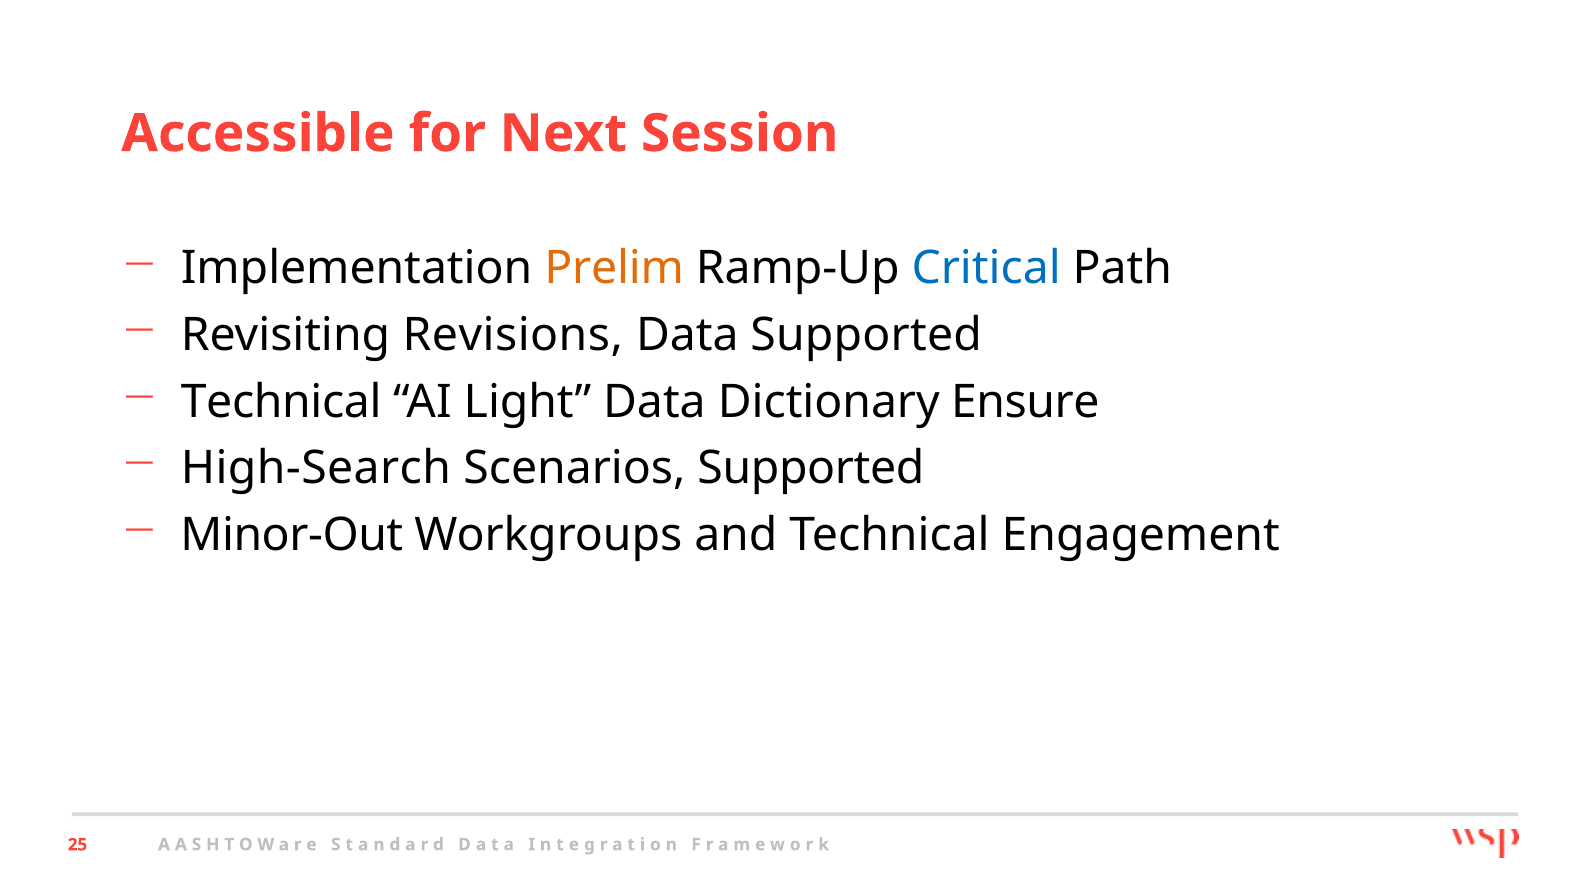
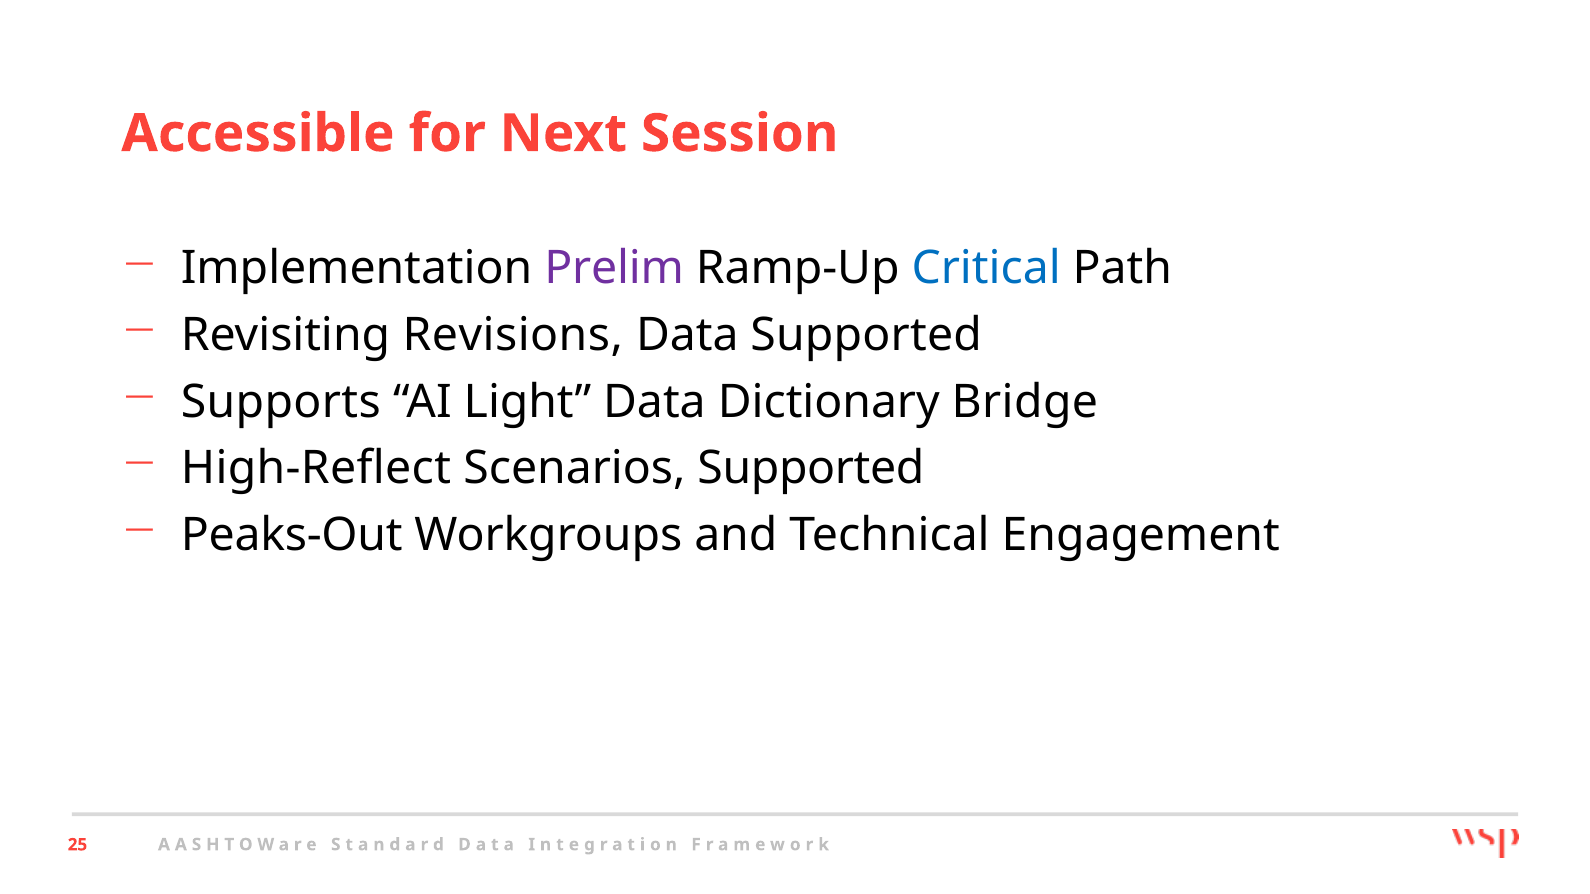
Prelim colour: orange -> purple
Technical at (281, 402): Technical -> Supports
Ensure: Ensure -> Bridge
High-Search: High-Search -> High-Reflect
Minor-Out: Minor-Out -> Peaks-Out
